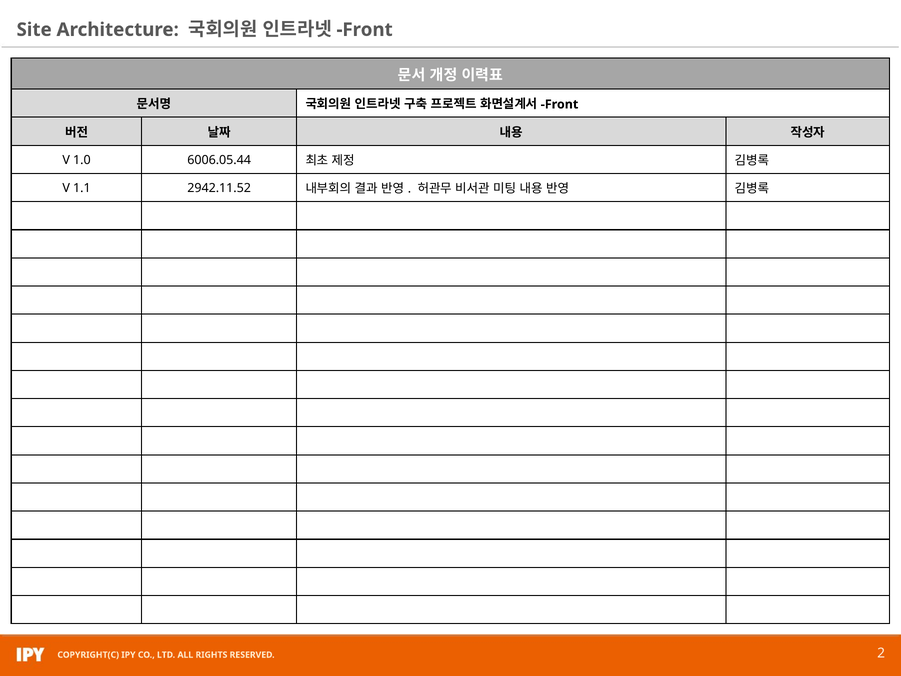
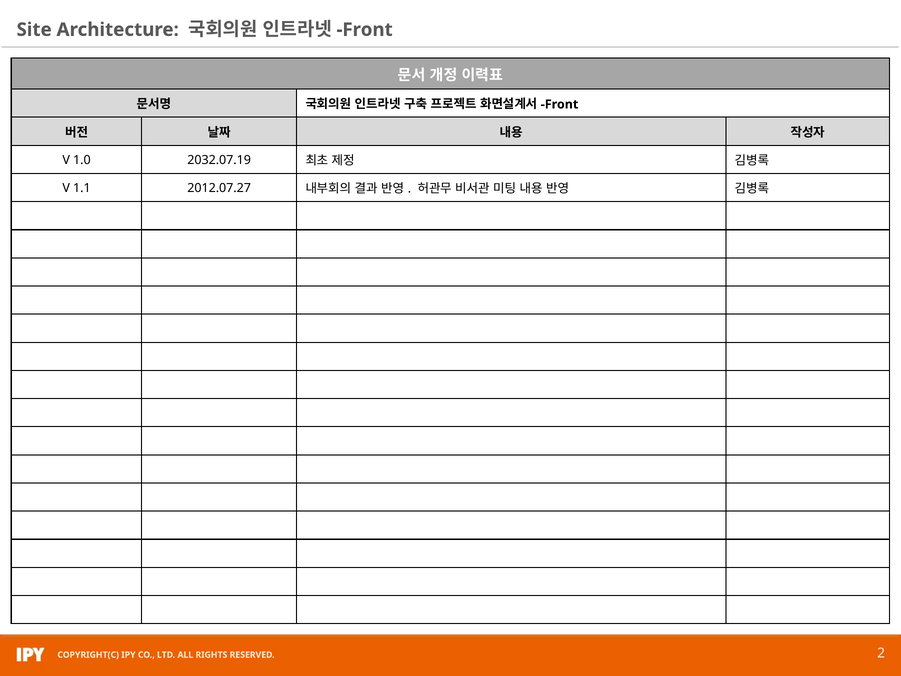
6006.05.44: 6006.05.44 -> 2032.07.19
2942.11.52: 2942.11.52 -> 2012.07.27
